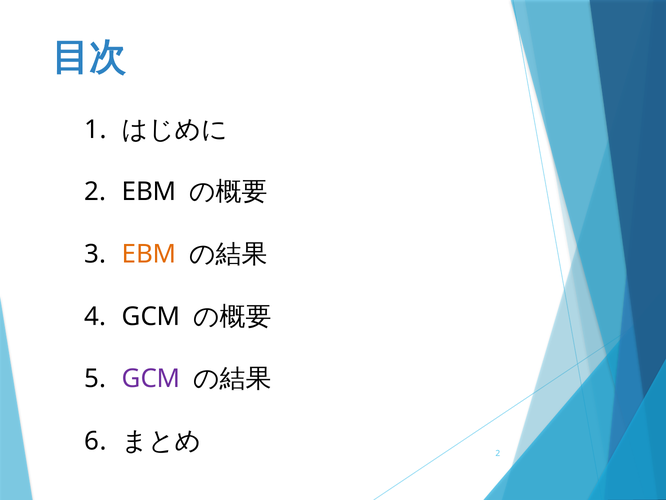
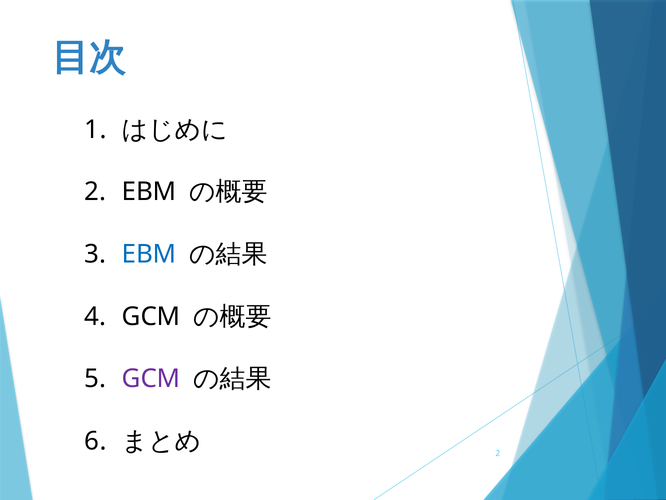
EBM at (149, 254) colour: orange -> blue
